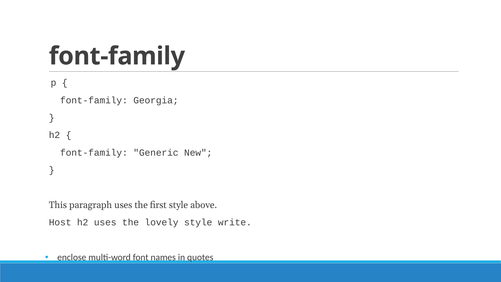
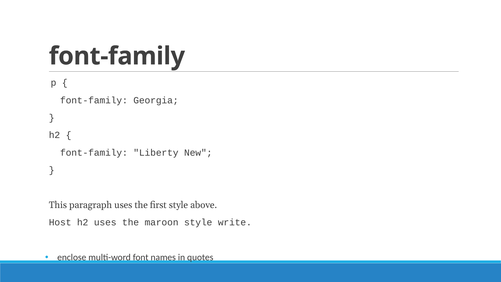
Generic: Generic -> Liberty
lovely: lovely -> maroon
